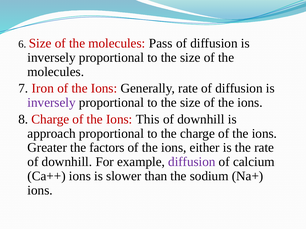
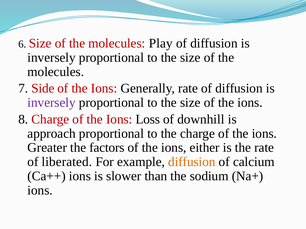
Pass: Pass -> Play
Iron: Iron -> Side
This: This -> Loss
downhill at (67, 162): downhill -> liberated
diffusion at (192, 162) colour: purple -> orange
